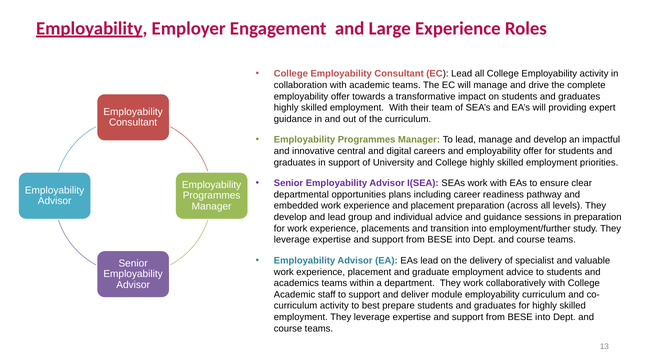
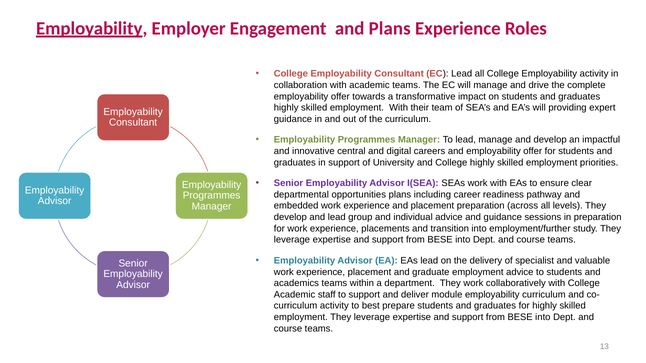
and Large: Large -> Plans
